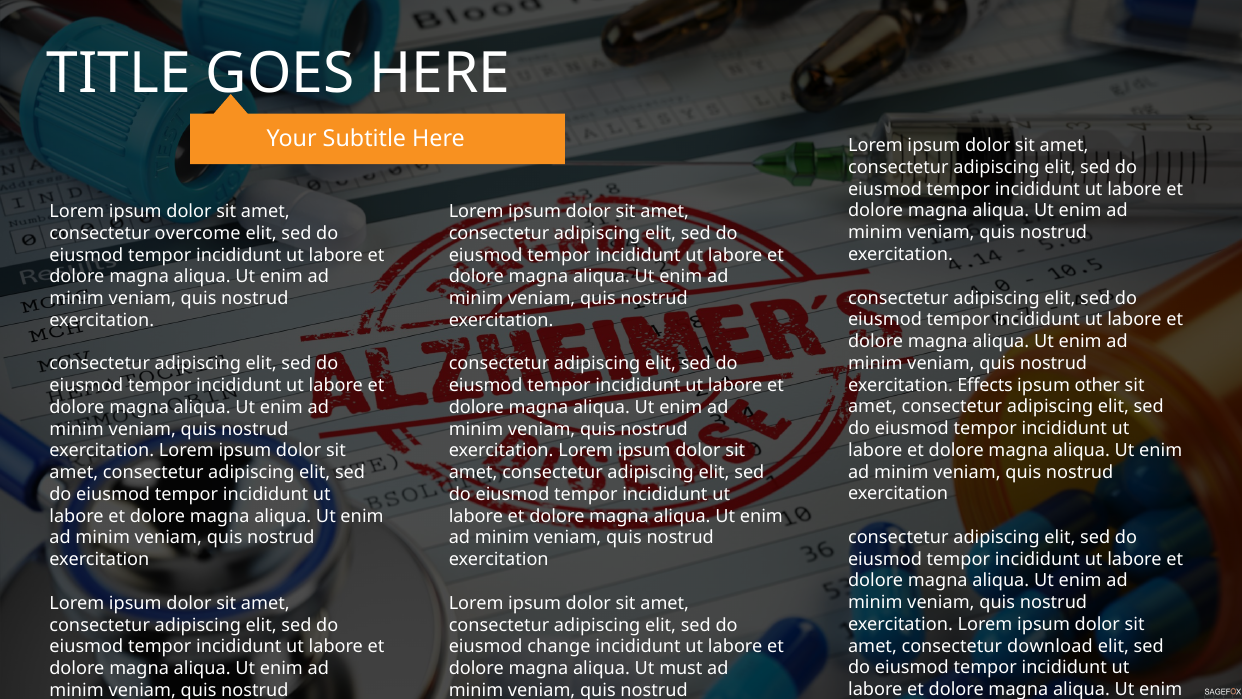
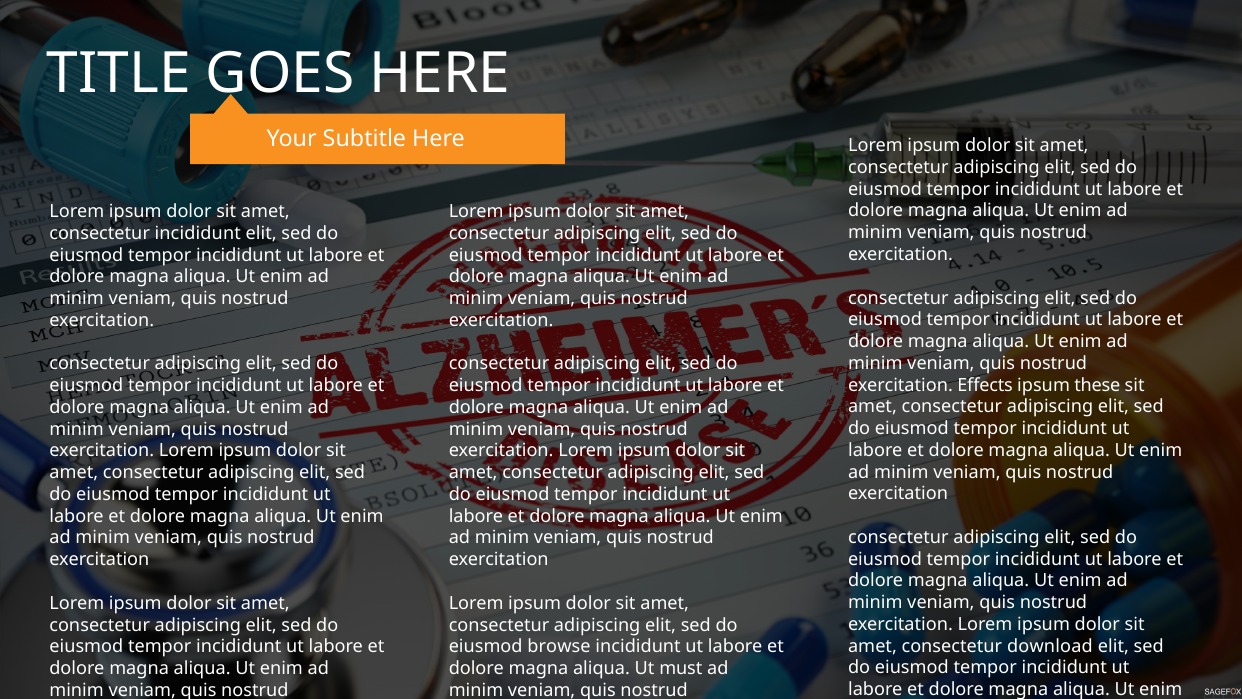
consectetur overcome: overcome -> incididunt
other: other -> these
change: change -> browse
